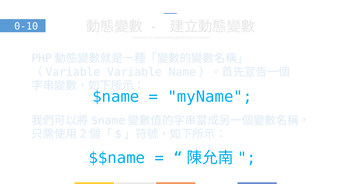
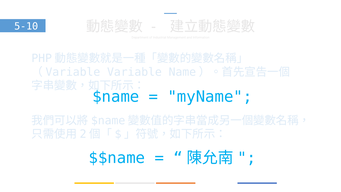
0-10: 0-10 -> 5-10
